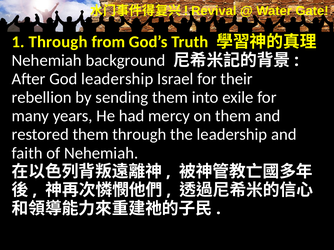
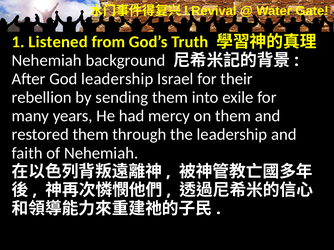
1 Through: Through -> Listened
